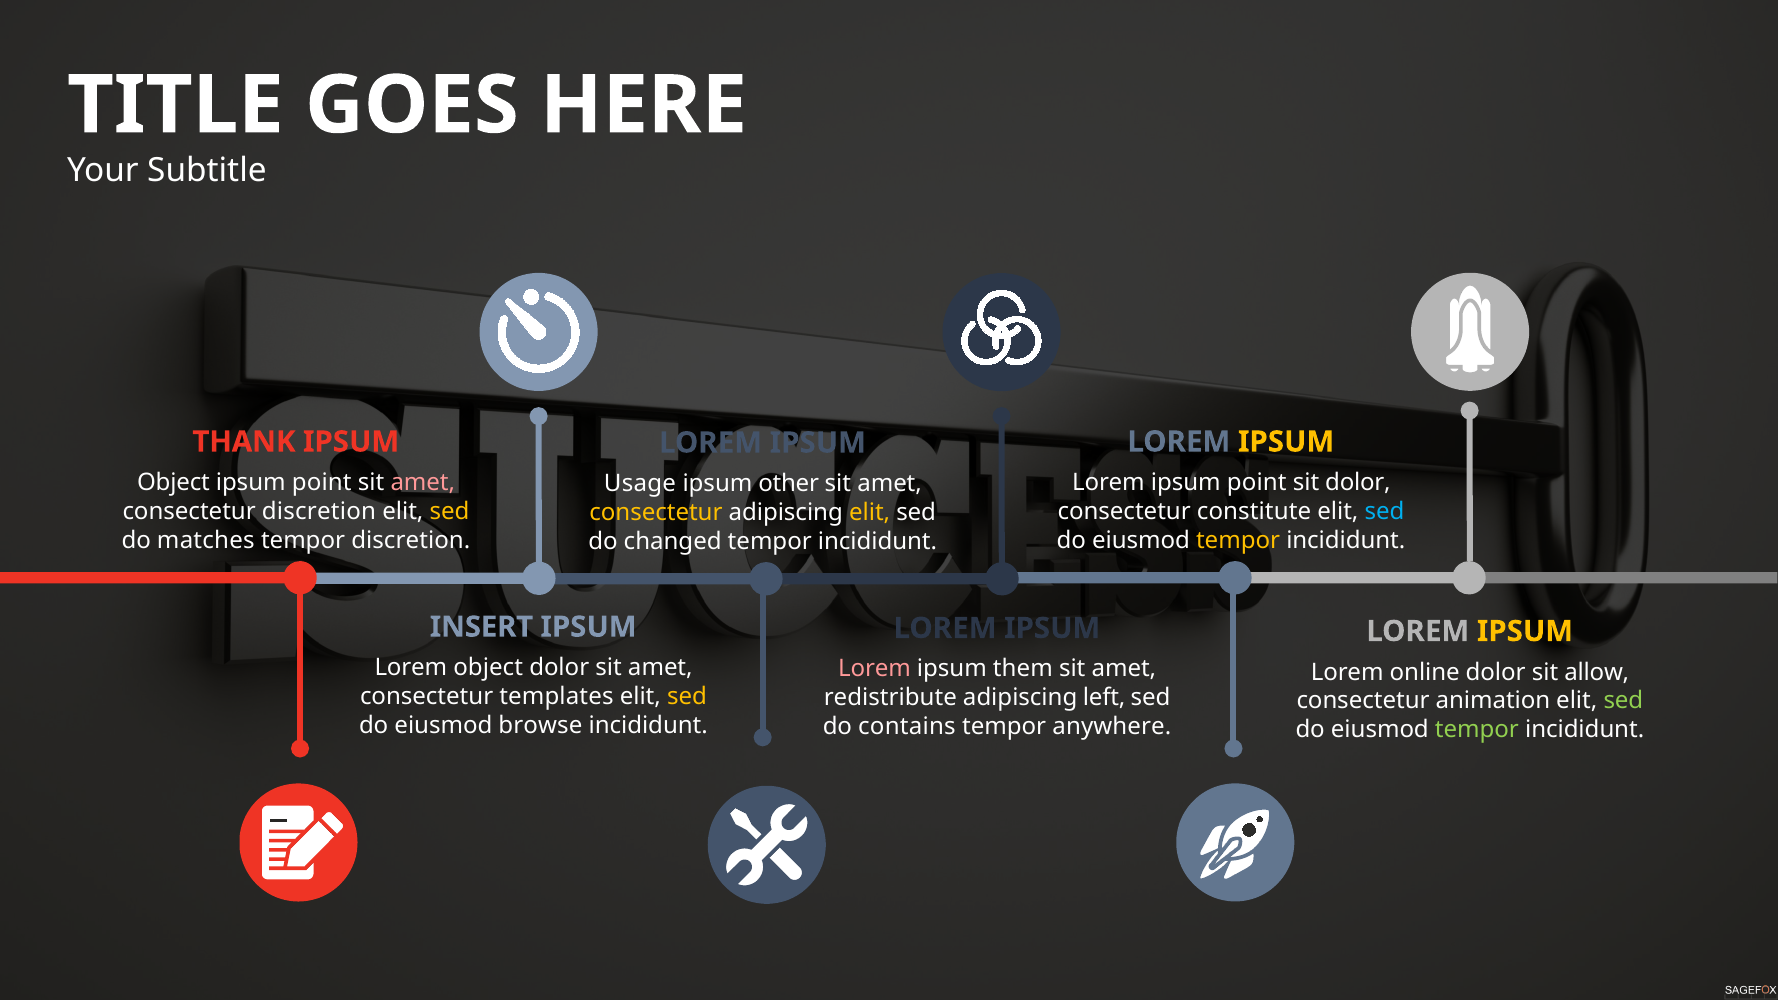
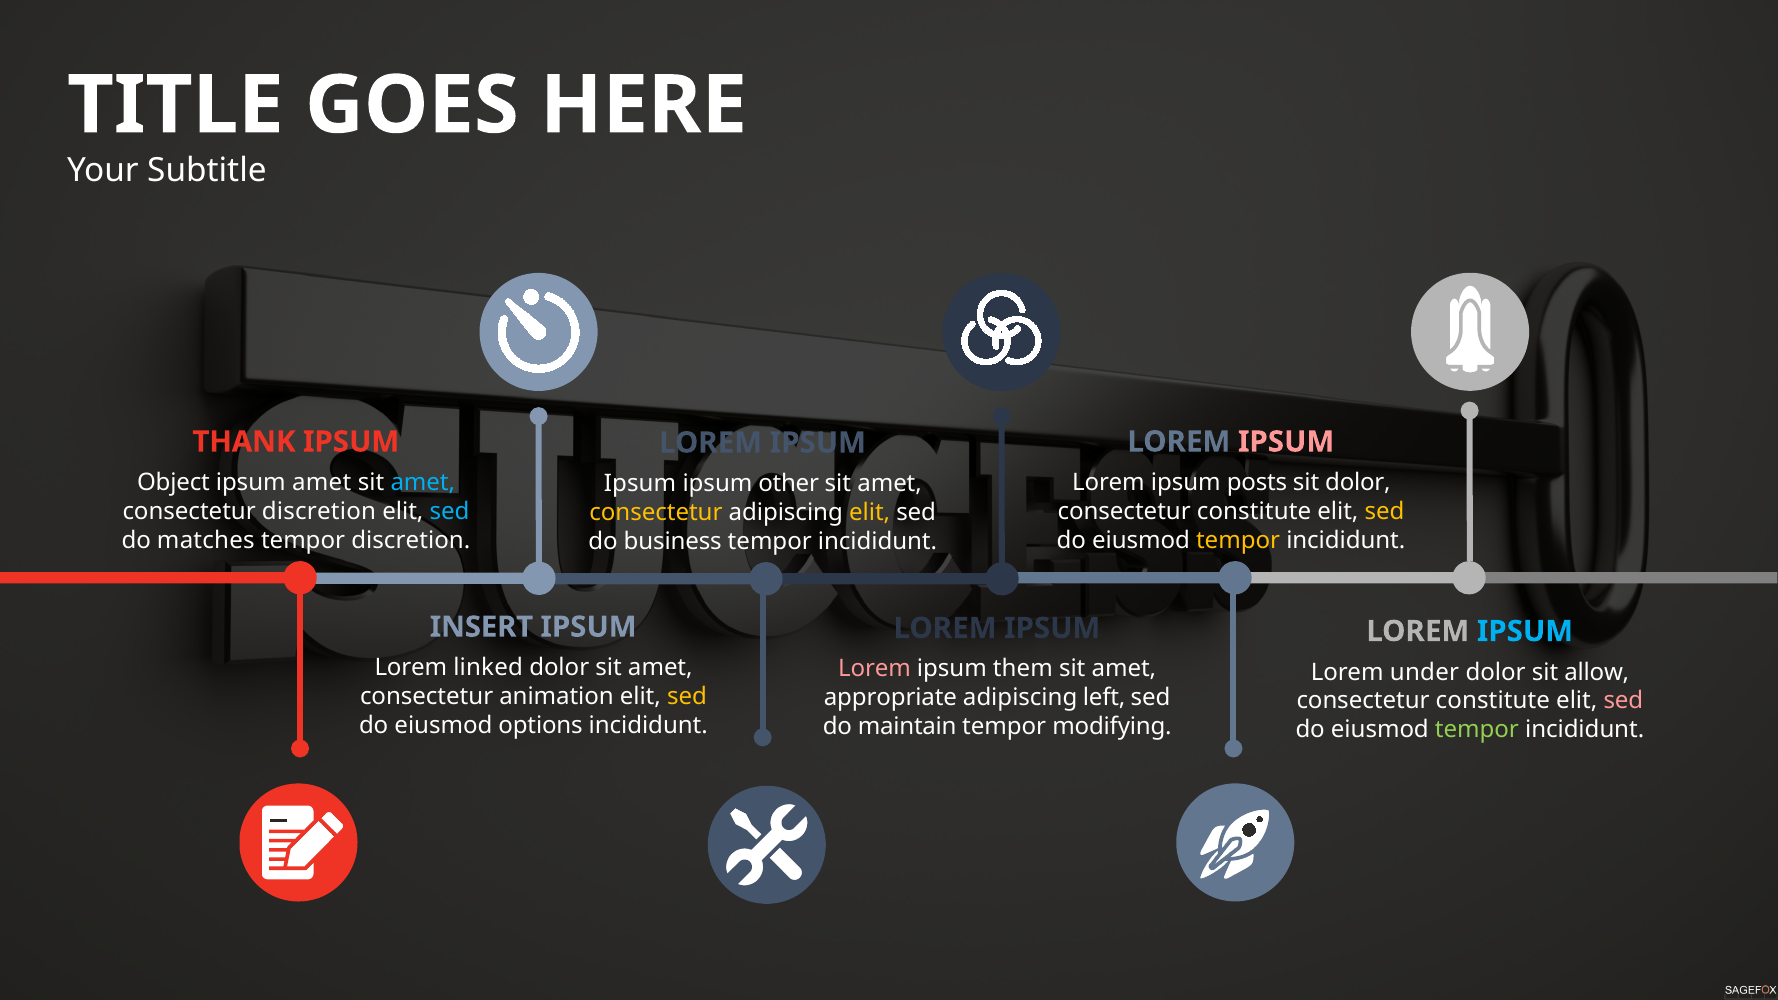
IPSUM at (1286, 442) colour: yellow -> pink
point at (322, 483): point -> amet
amet at (423, 483) colour: pink -> light blue
Lorem ipsum point: point -> posts
Usage at (640, 484): Usage -> Ipsum
sed at (450, 511) colour: yellow -> light blue
sed at (1385, 511) colour: light blue -> yellow
changed: changed -> business
IPSUM at (1525, 631) colour: yellow -> light blue
Lorem object: object -> linked
online: online -> under
templates: templates -> animation
redistribute: redistribute -> appropriate
animation at (1493, 701): animation -> constitute
sed at (1623, 701) colour: light green -> pink
browse: browse -> options
contains: contains -> maintain
anywhere: anywhere -> modifying
